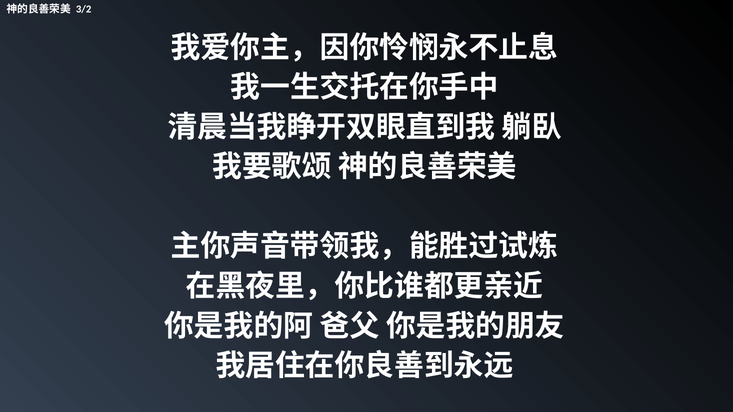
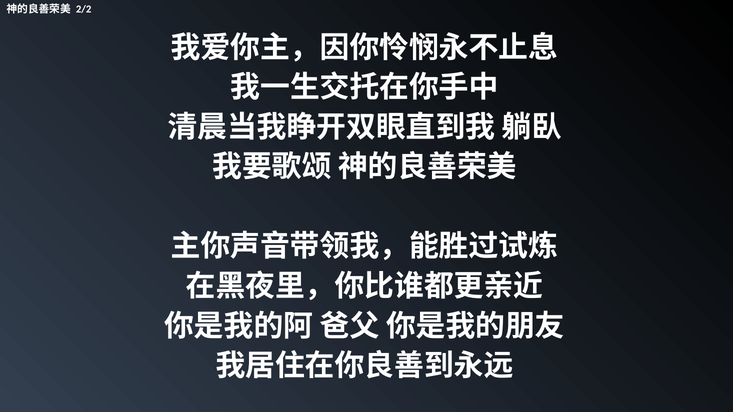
3/2: 3/2 -> 2/2
